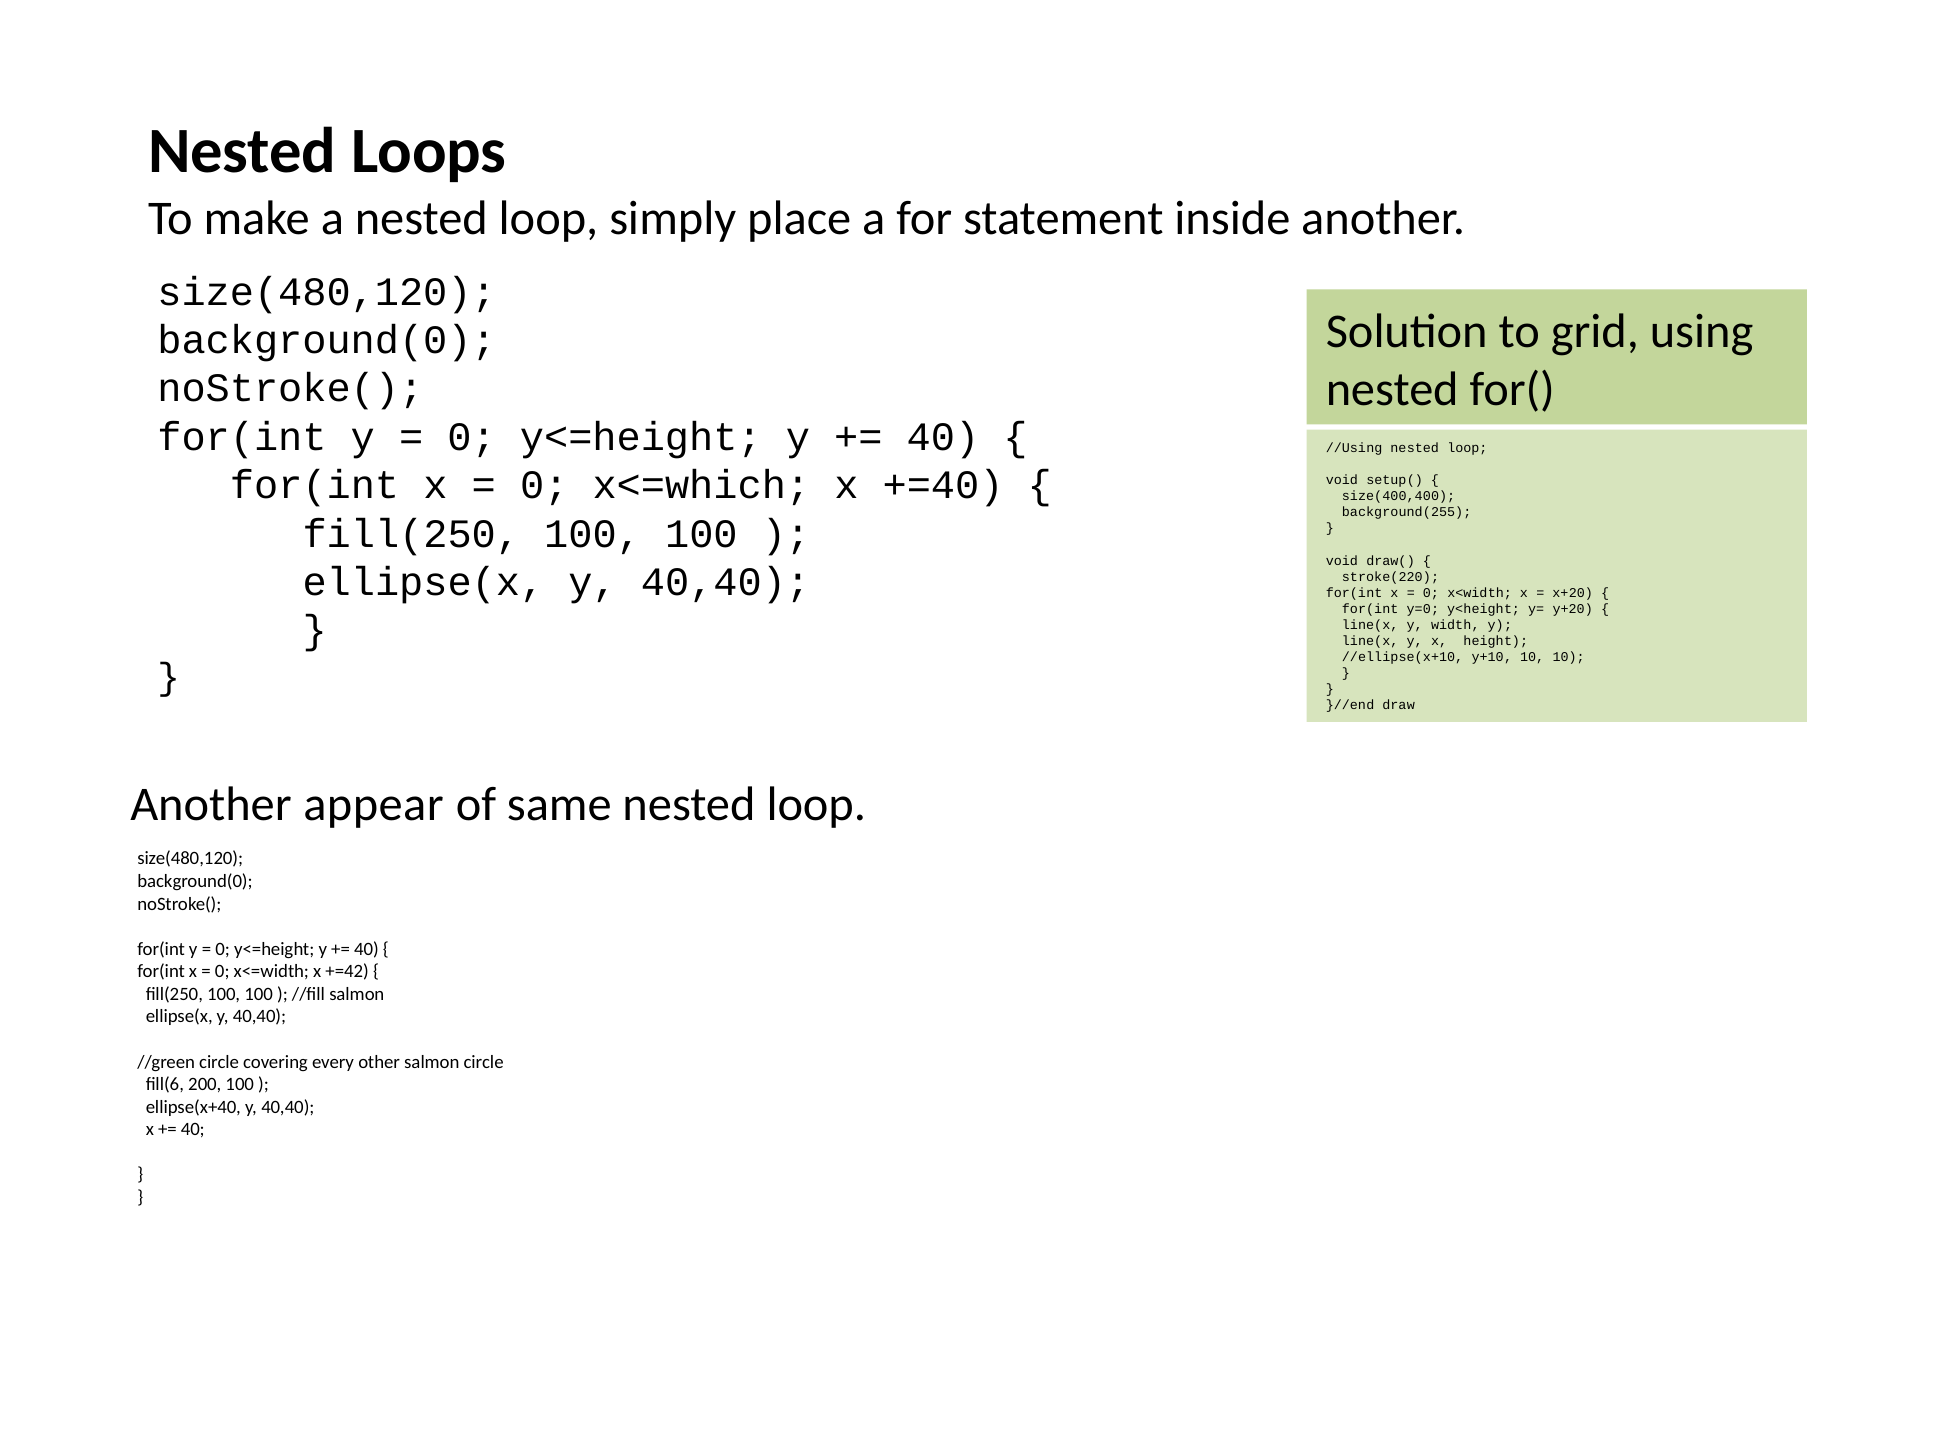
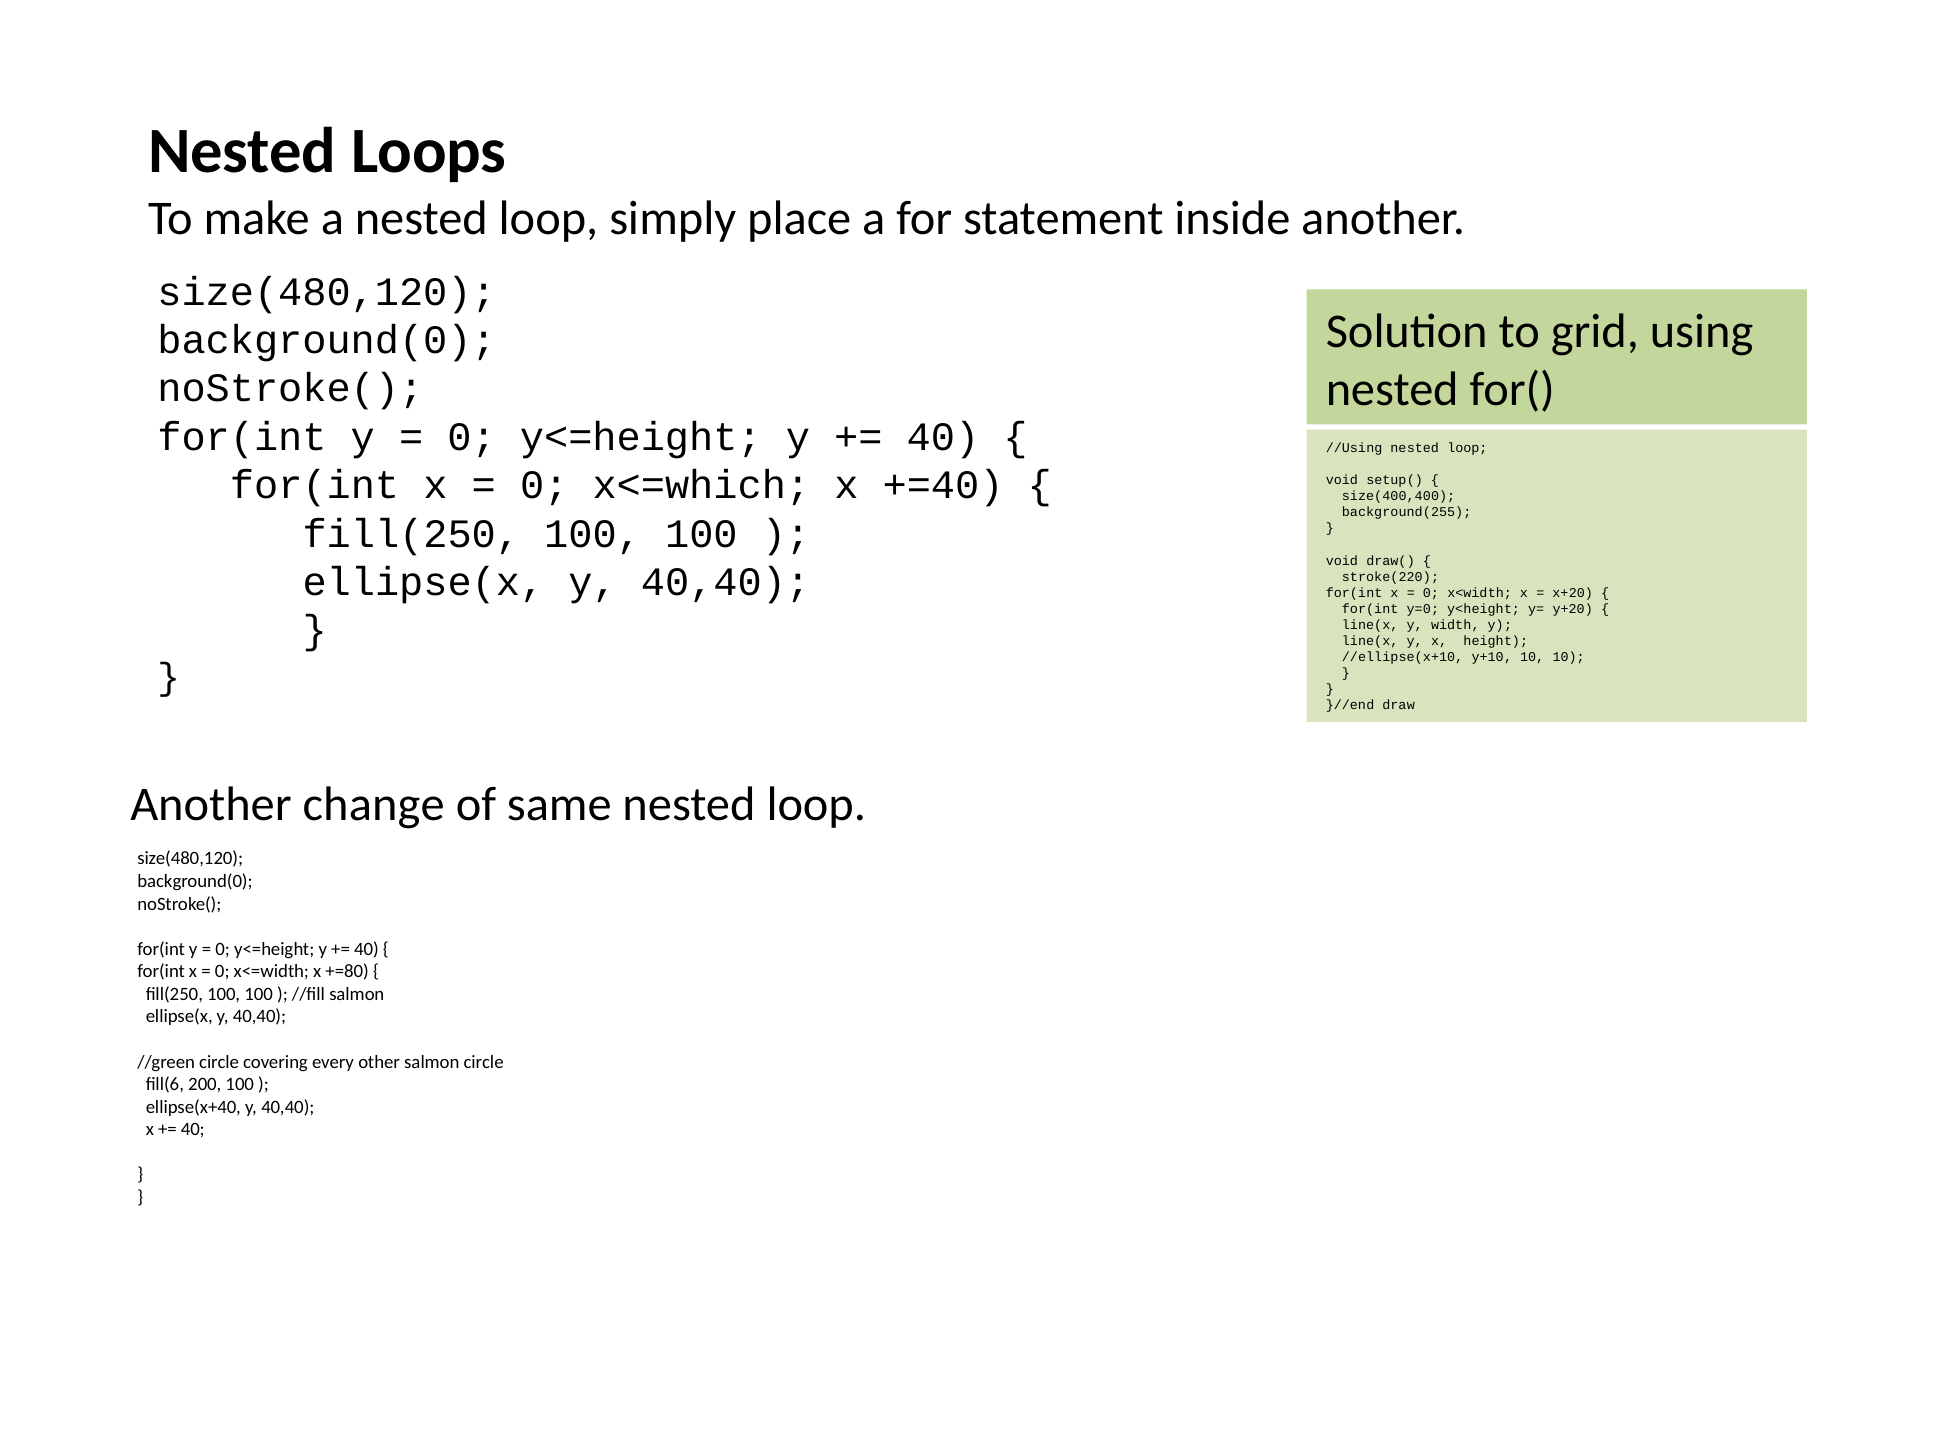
appear: appear -> change
+=42: +=42 -> +=80
